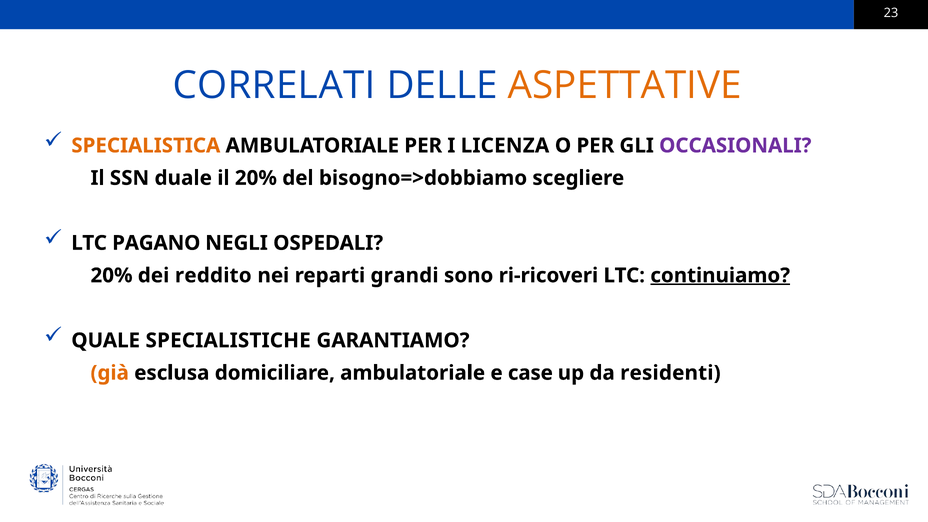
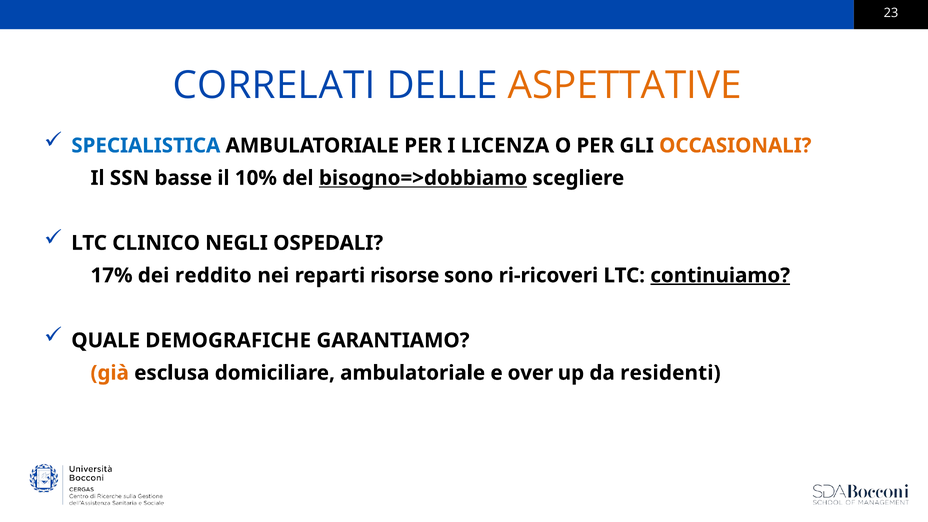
SPECIALISTICA colour: orange -> blue
OCCASIONALI colour: purple -> orange
duale: duale -> basse
il 20%: 20% -> 10%
bisogno=>dobbiamo underline: none -> present
PAGANO: PAGANO -> CLINICO
20% at (112, 276): 20% -> 17%
grandi: grandi -> risorse
SPECIALISTICHE: SPECIALISTICHE -> DEMOGRAFICHE
case: case -> over
